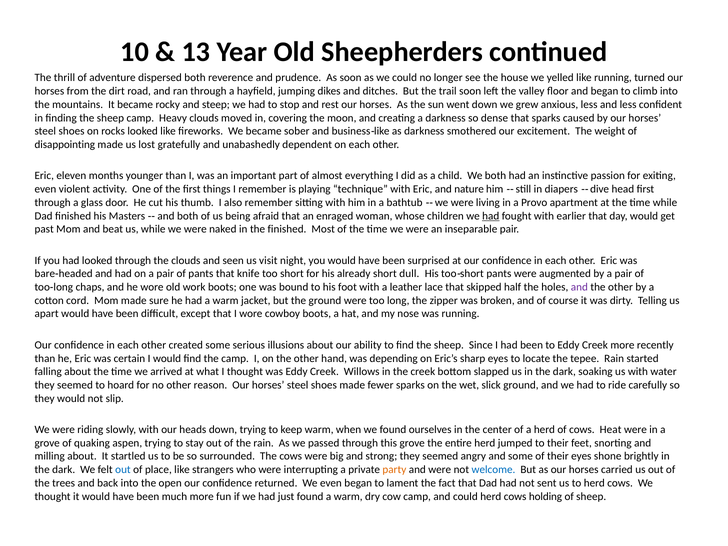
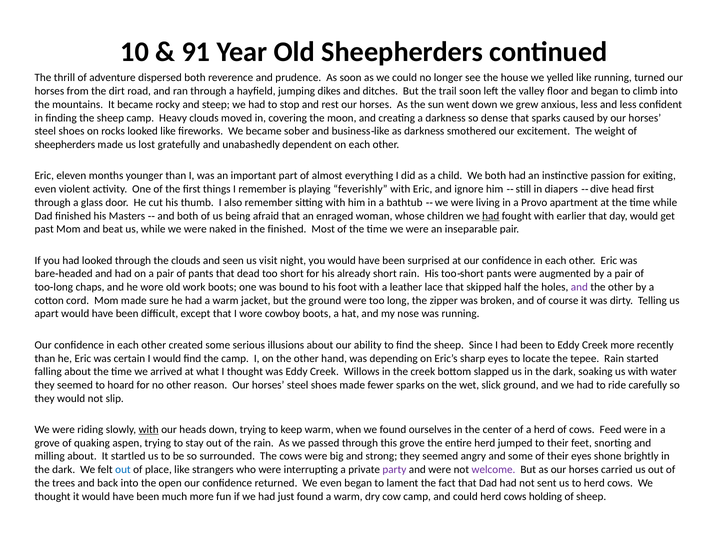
13: 13 -> 91
disappointing at (65, 145): disappointing -> sheepherders
technique: technique -> feverishly
nature: nature -> ignore
knife: knife -> dead
short dull: dull -> rain
with at (149, 430) underline: none -> present
Heat: Heat -> Feed
party colour: orange -> purple
welcome colour: blue -> purple
